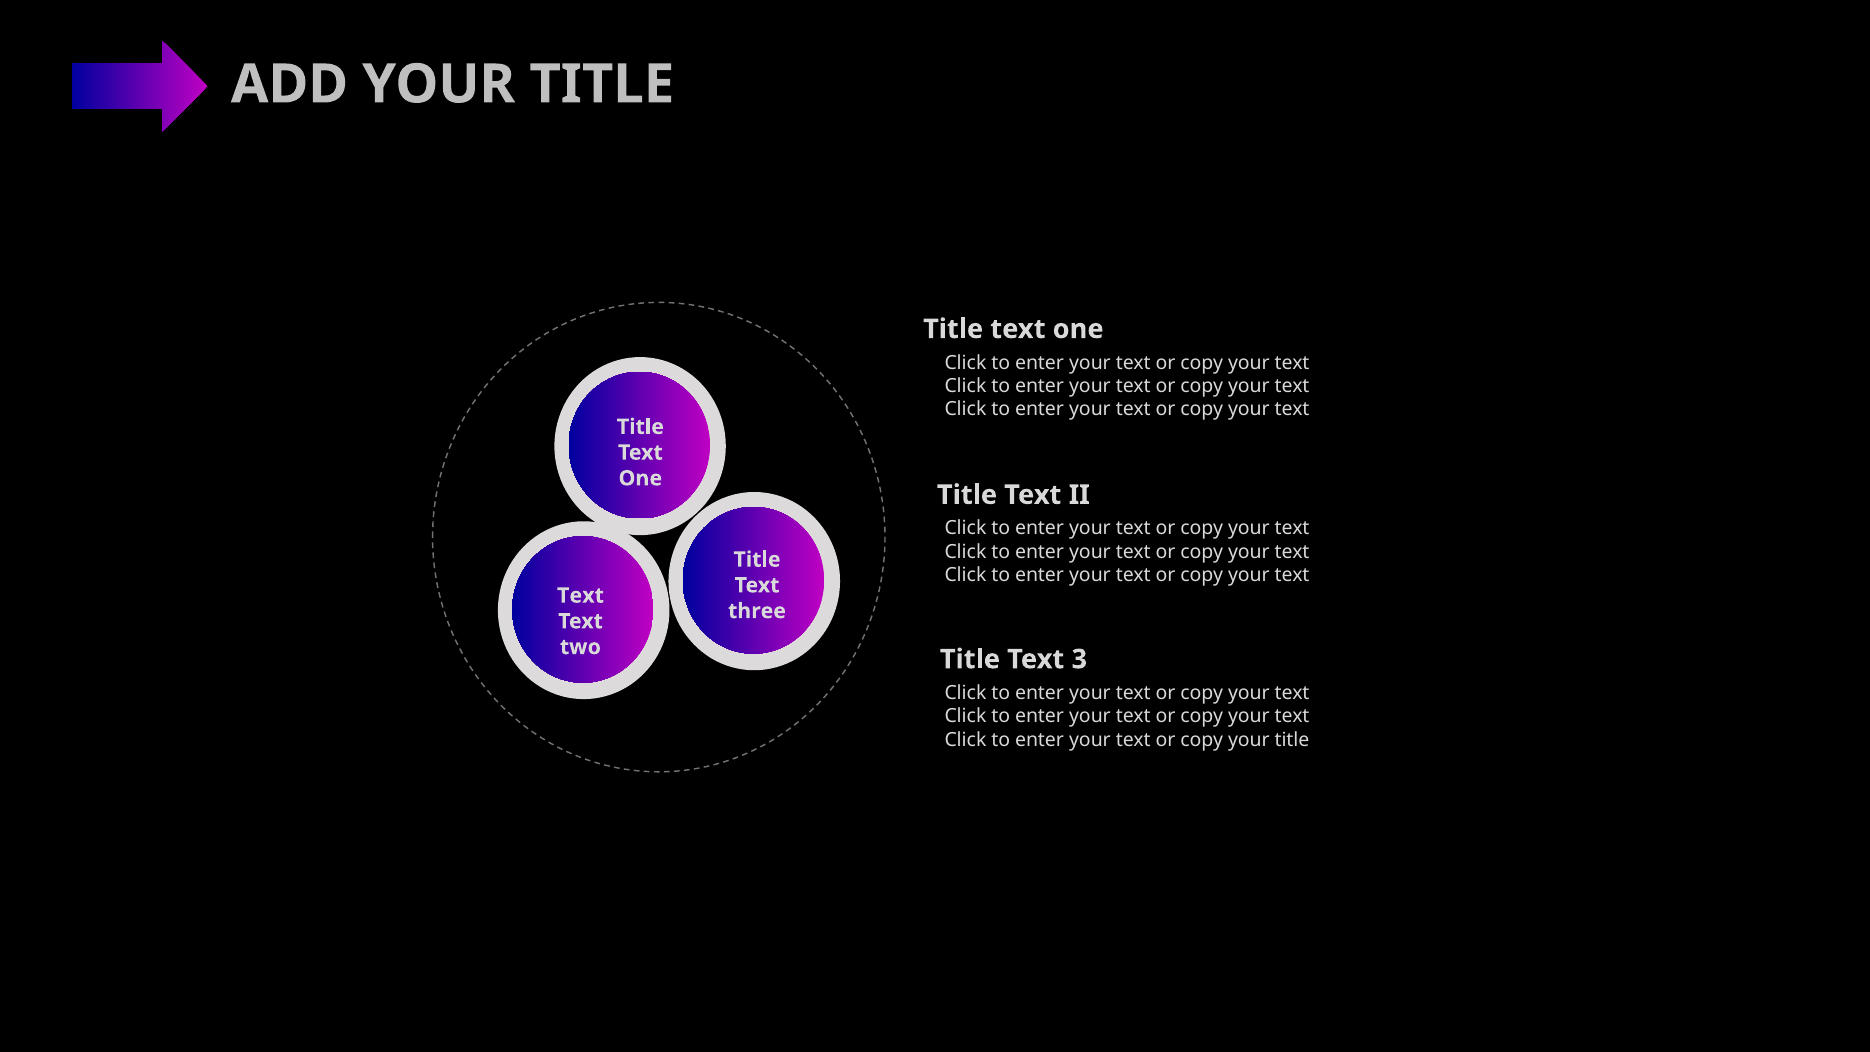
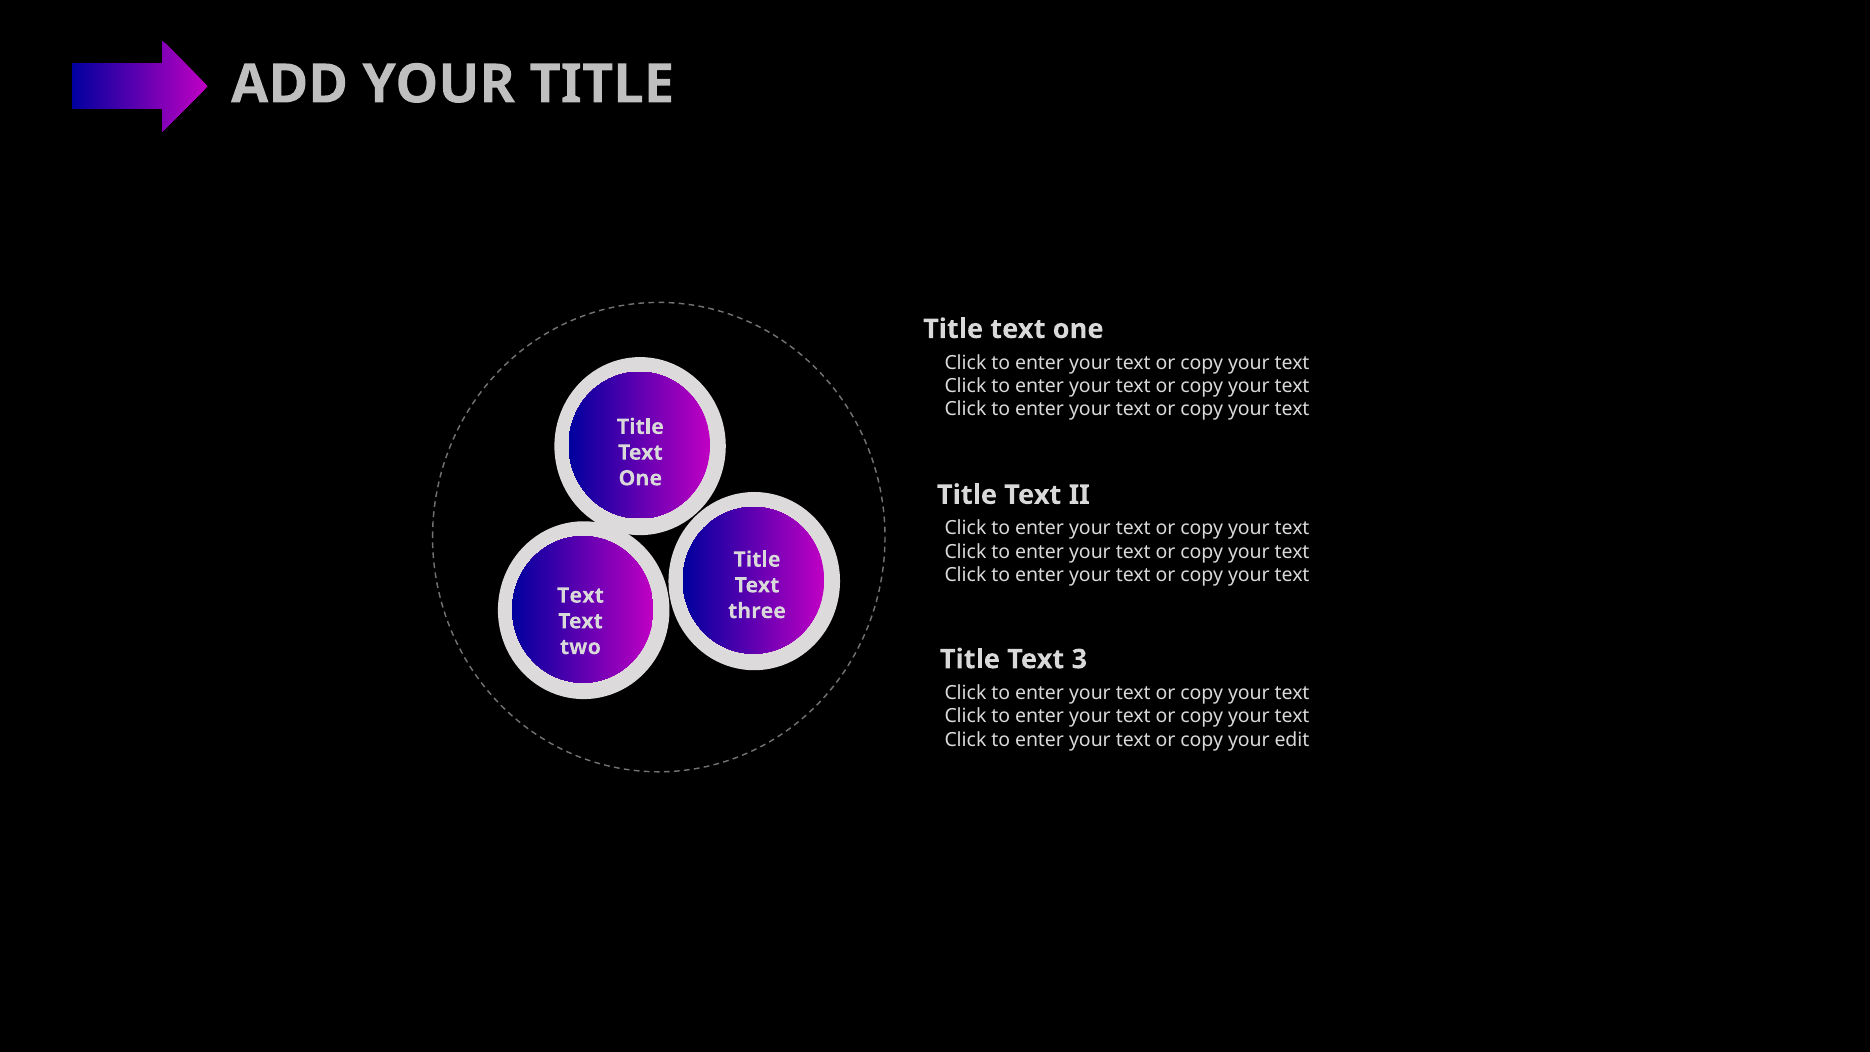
copy your title: title -> edit
